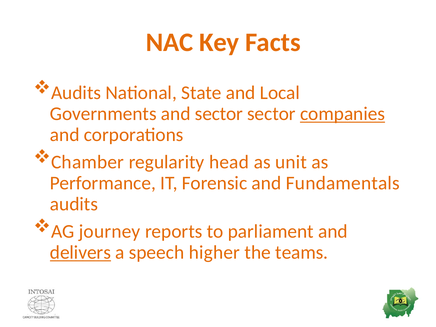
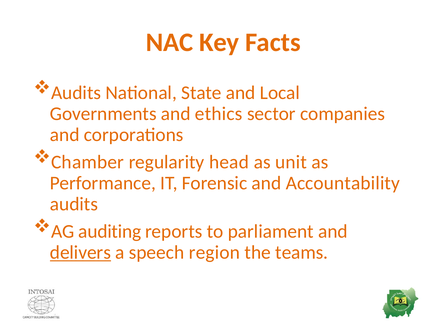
and sector: sector -> ethics
companies underline: present -> none
Fundamentals: Fundamentals -> Accountability
journey: journey -> auditing
higher: higher -> region
